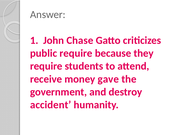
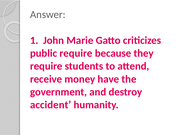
Chase: Chase -> Marie
gave: gave -> have
